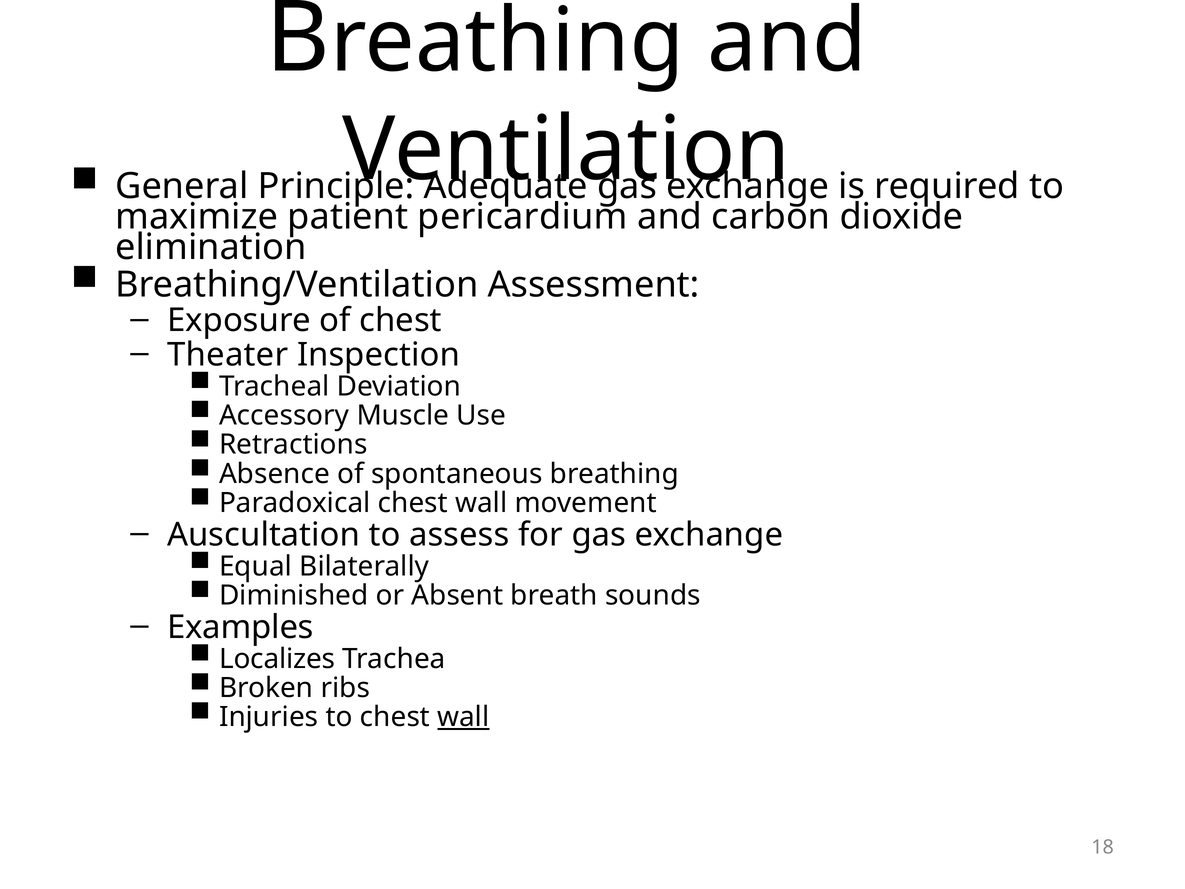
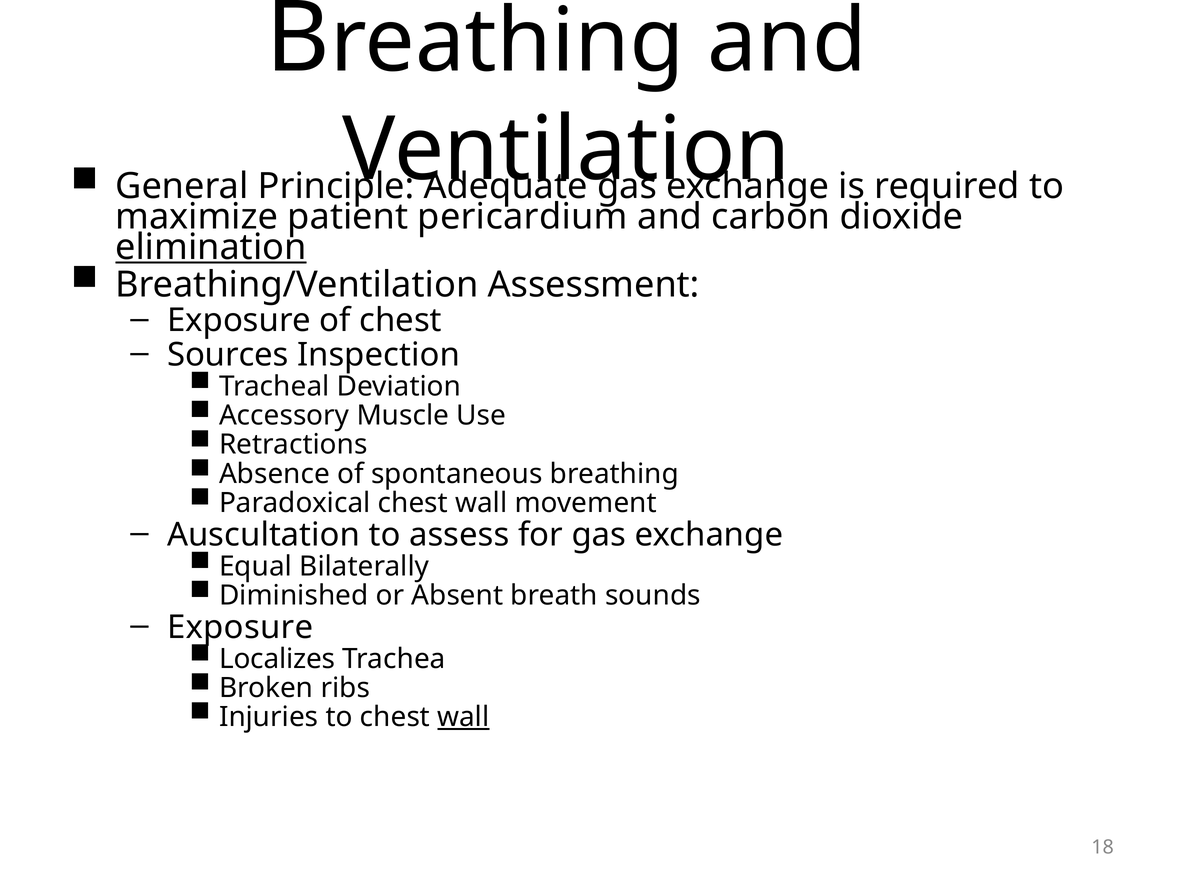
elimination underline: none -> present
Theater: Theater -> Sources
Examples at (240, 627): Examples -> Exposure
